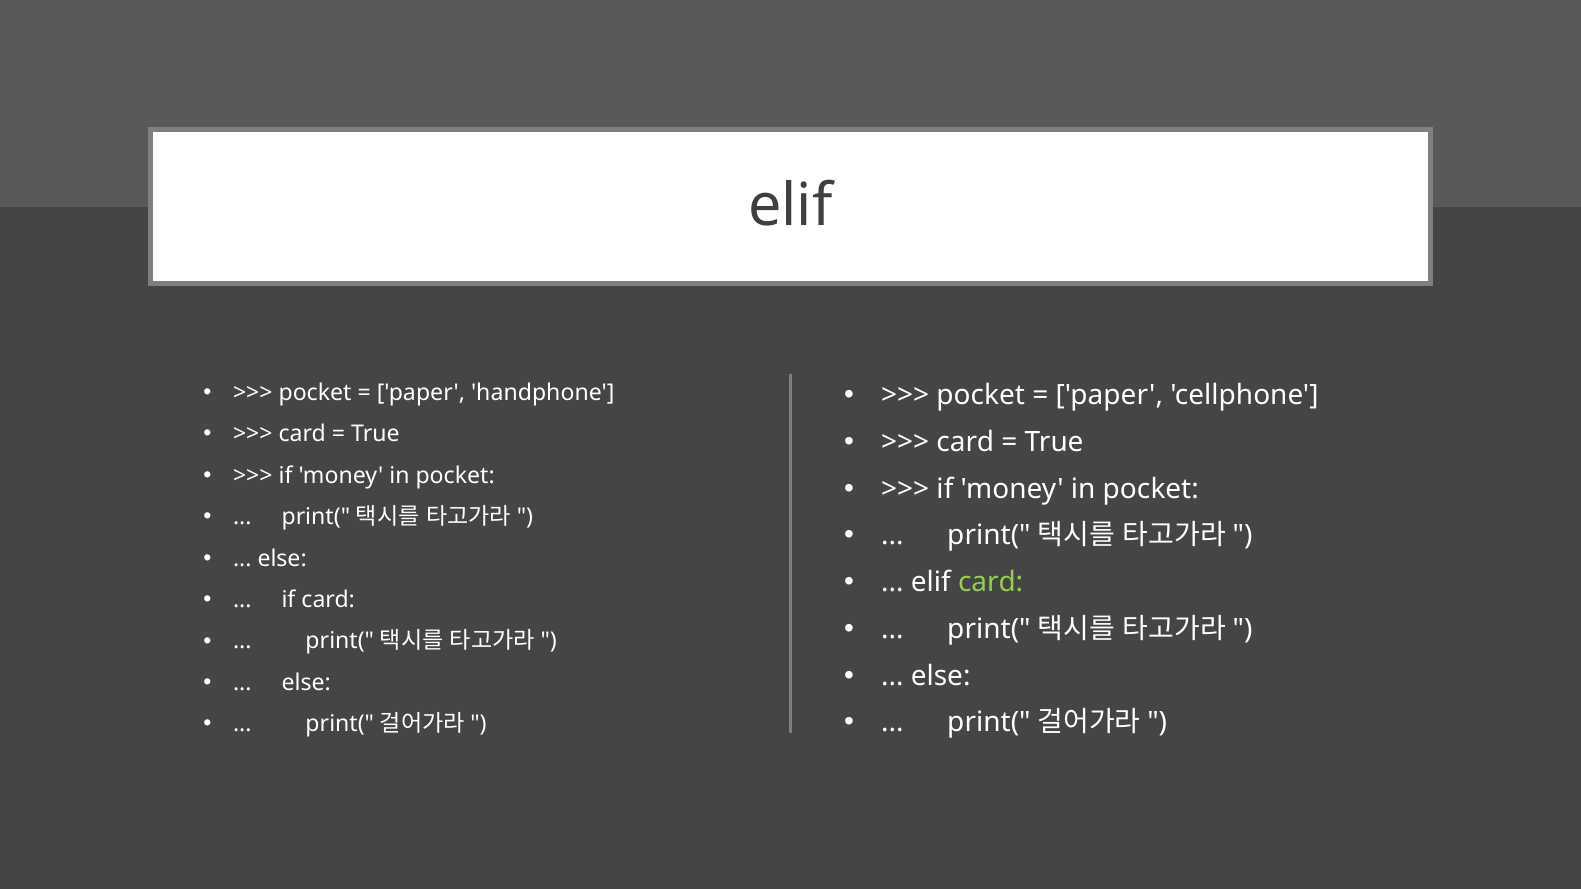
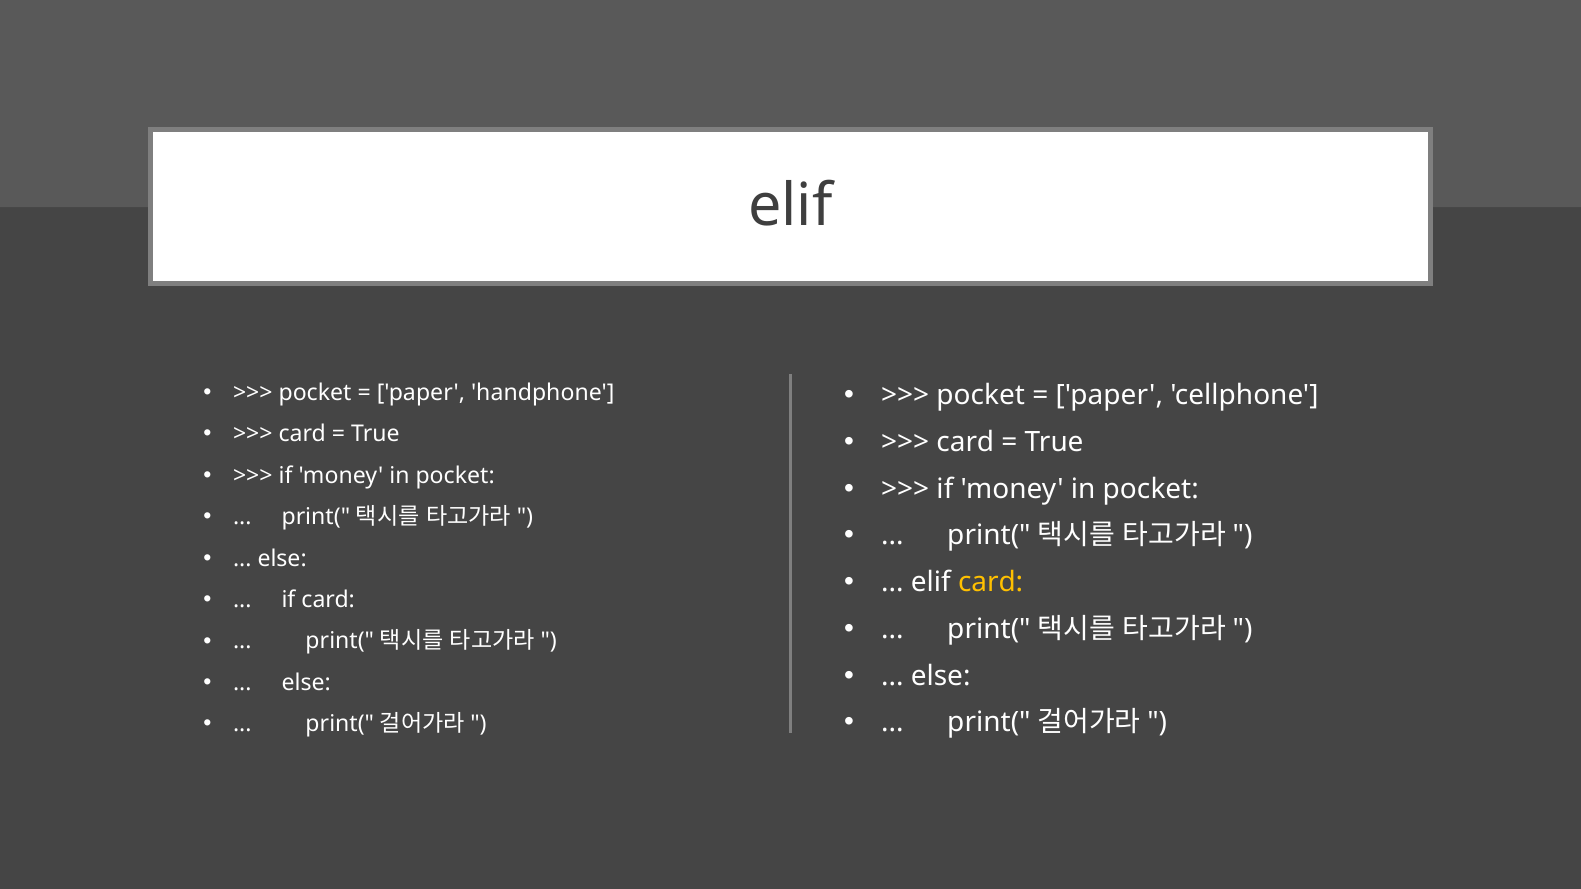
card at (991, 583) colour: light green -> yellow
